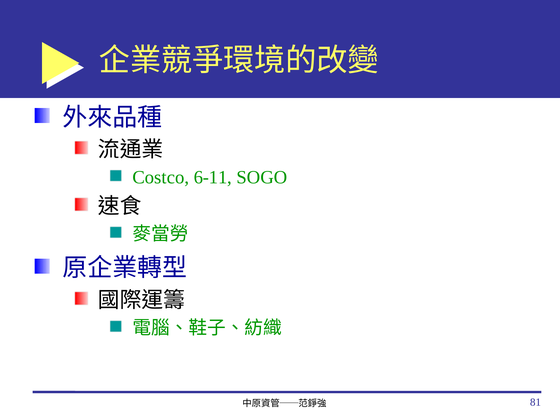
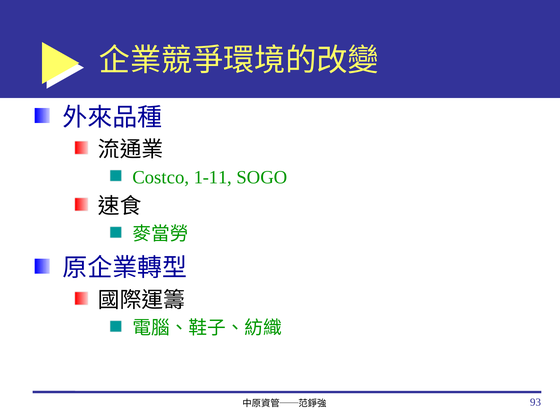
6-11: 6-11 -> 1-11
81: 81 -> 93
